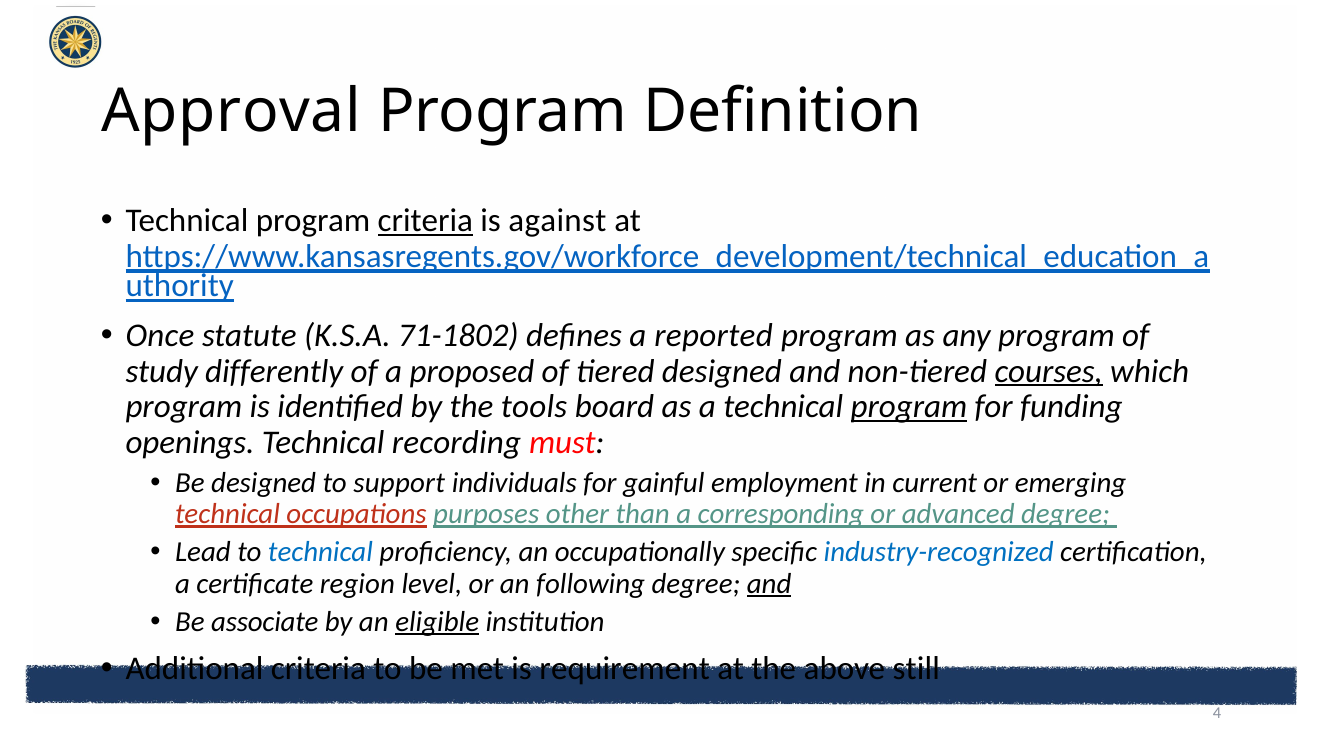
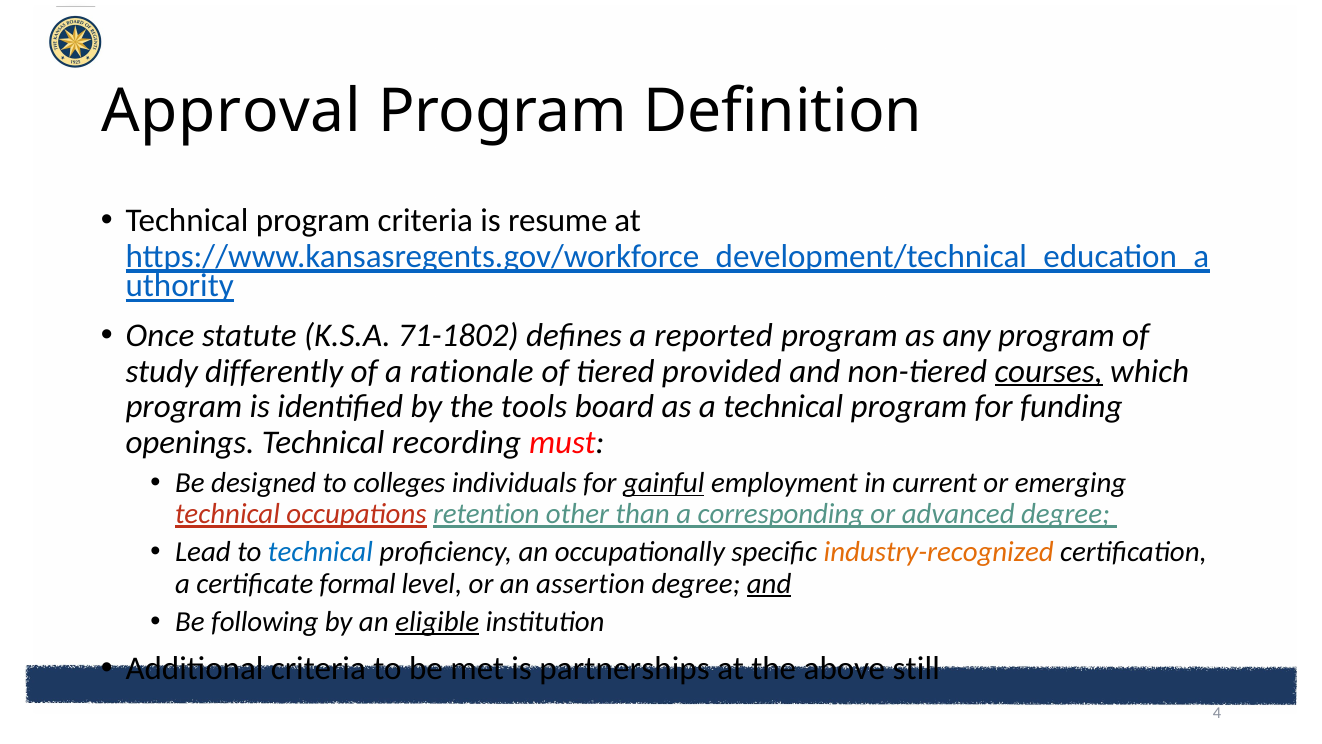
criteria at (425, 221) underline: present -> none
against: against -> resume
proposed: proposed -> rationale
tiered designed: designed -> provided
program at (909, 407) underline: present -> none
support: support -> colleges
gainful underline: none -> present
purposes: purposes -> retention
industry-recognized colour: blue -> orange
region: region -> formal
following: following -> assertion
associate: associate -> following
requirement: requirement -> partnerships
